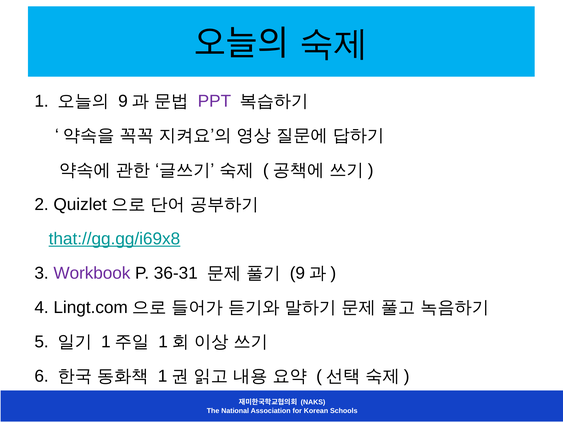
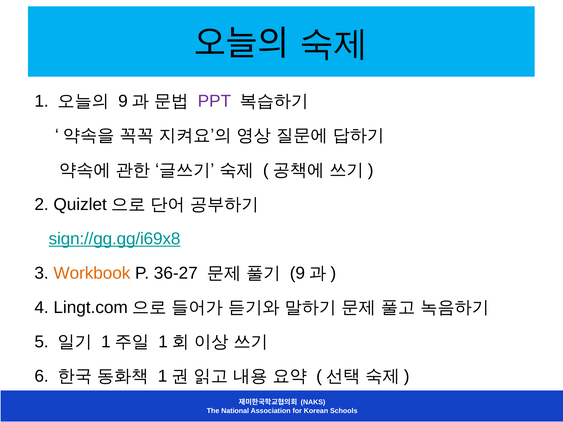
that://gg.gg/i69x8: that://gg.gg/i69x8 -> sign://gg.gg/i69x8
Workbook colour: purple -> orange
36-31: 36-31 -> 36-27
